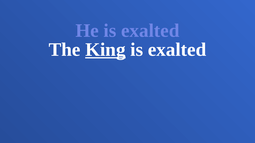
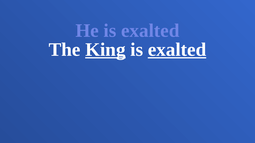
exalted at (177, 50) underline: none -> present
